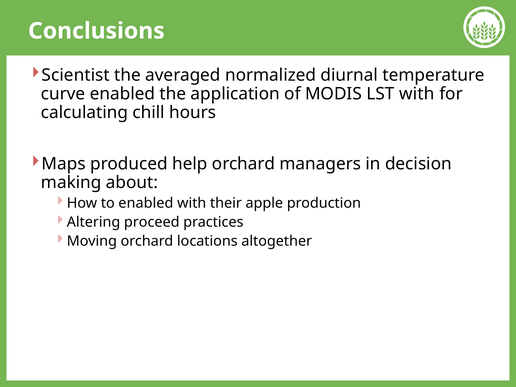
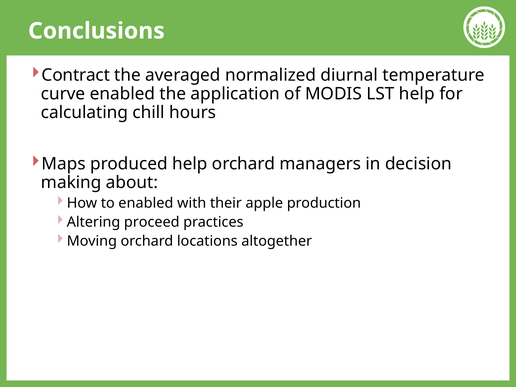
Scientist: Scientist -> Contract
LST with: with -> help
